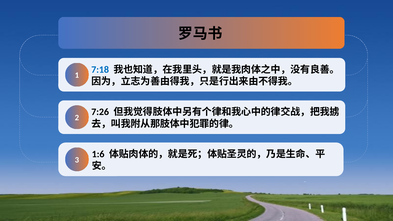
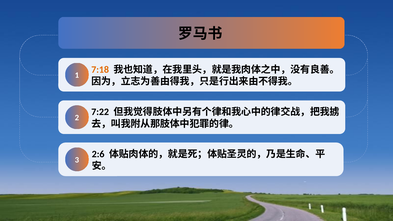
7:18 colour: blue -> orange
7:26: 7:26 -> 7:22
1:6: 1:6 -> 2:6
